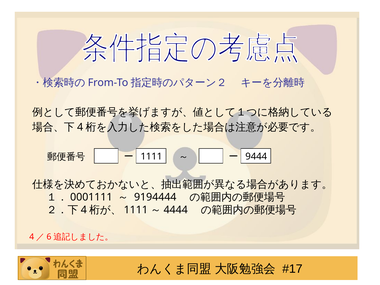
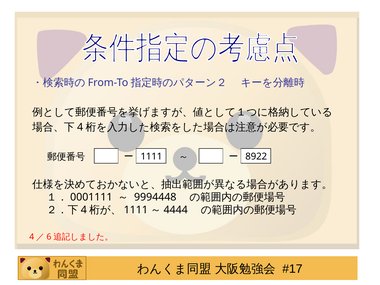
9444: 9444 -> 8922
9194444: 9194444 -> 9994448
